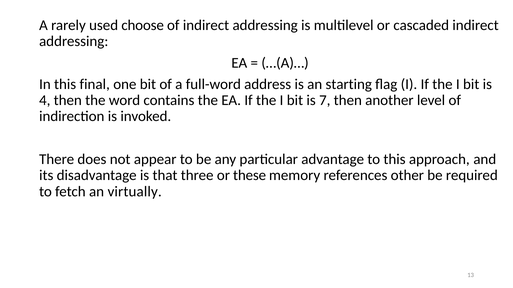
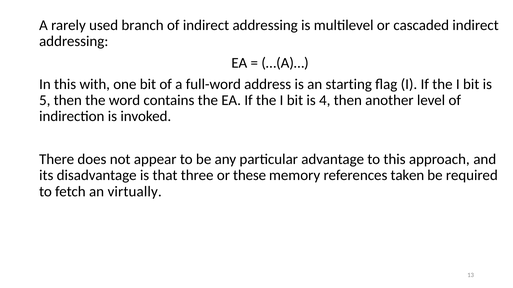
choose: choose -> branch
final: final -> with
4: 4 -> 5
7: 7 -> 4
other: other -> taken
